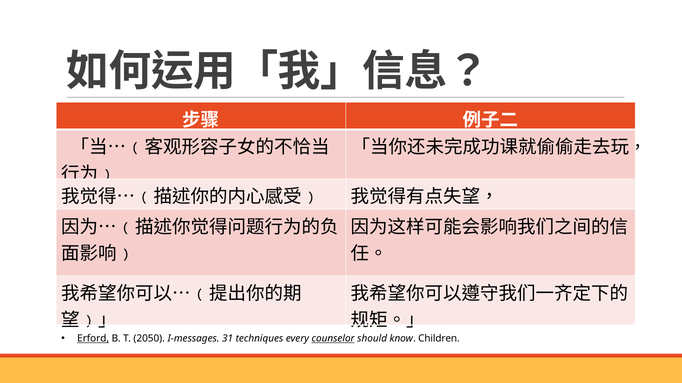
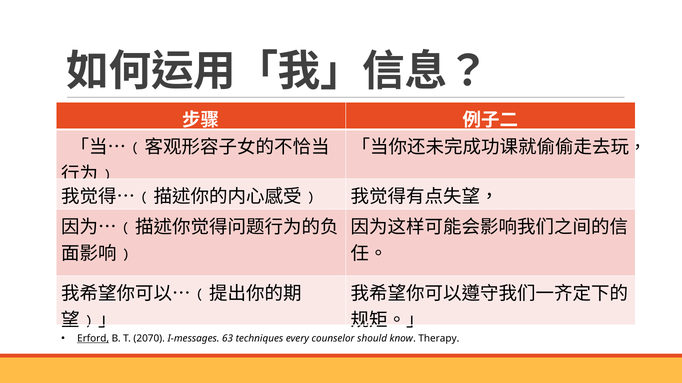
2050: 2050 -> 2070
31: 31 -> 63
counselor underline: present -> none
Children: Children -> Therapy
